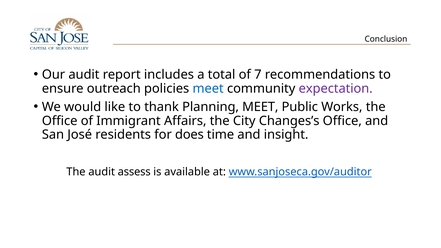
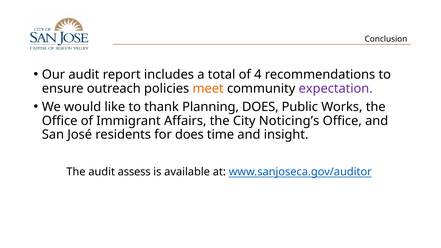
7: 7 -> 4
meet at (208, 88) colour: blue -> orange
Planning MEET: MEET -> DOES
Changes’s: Changes’s -> Noticing’s
